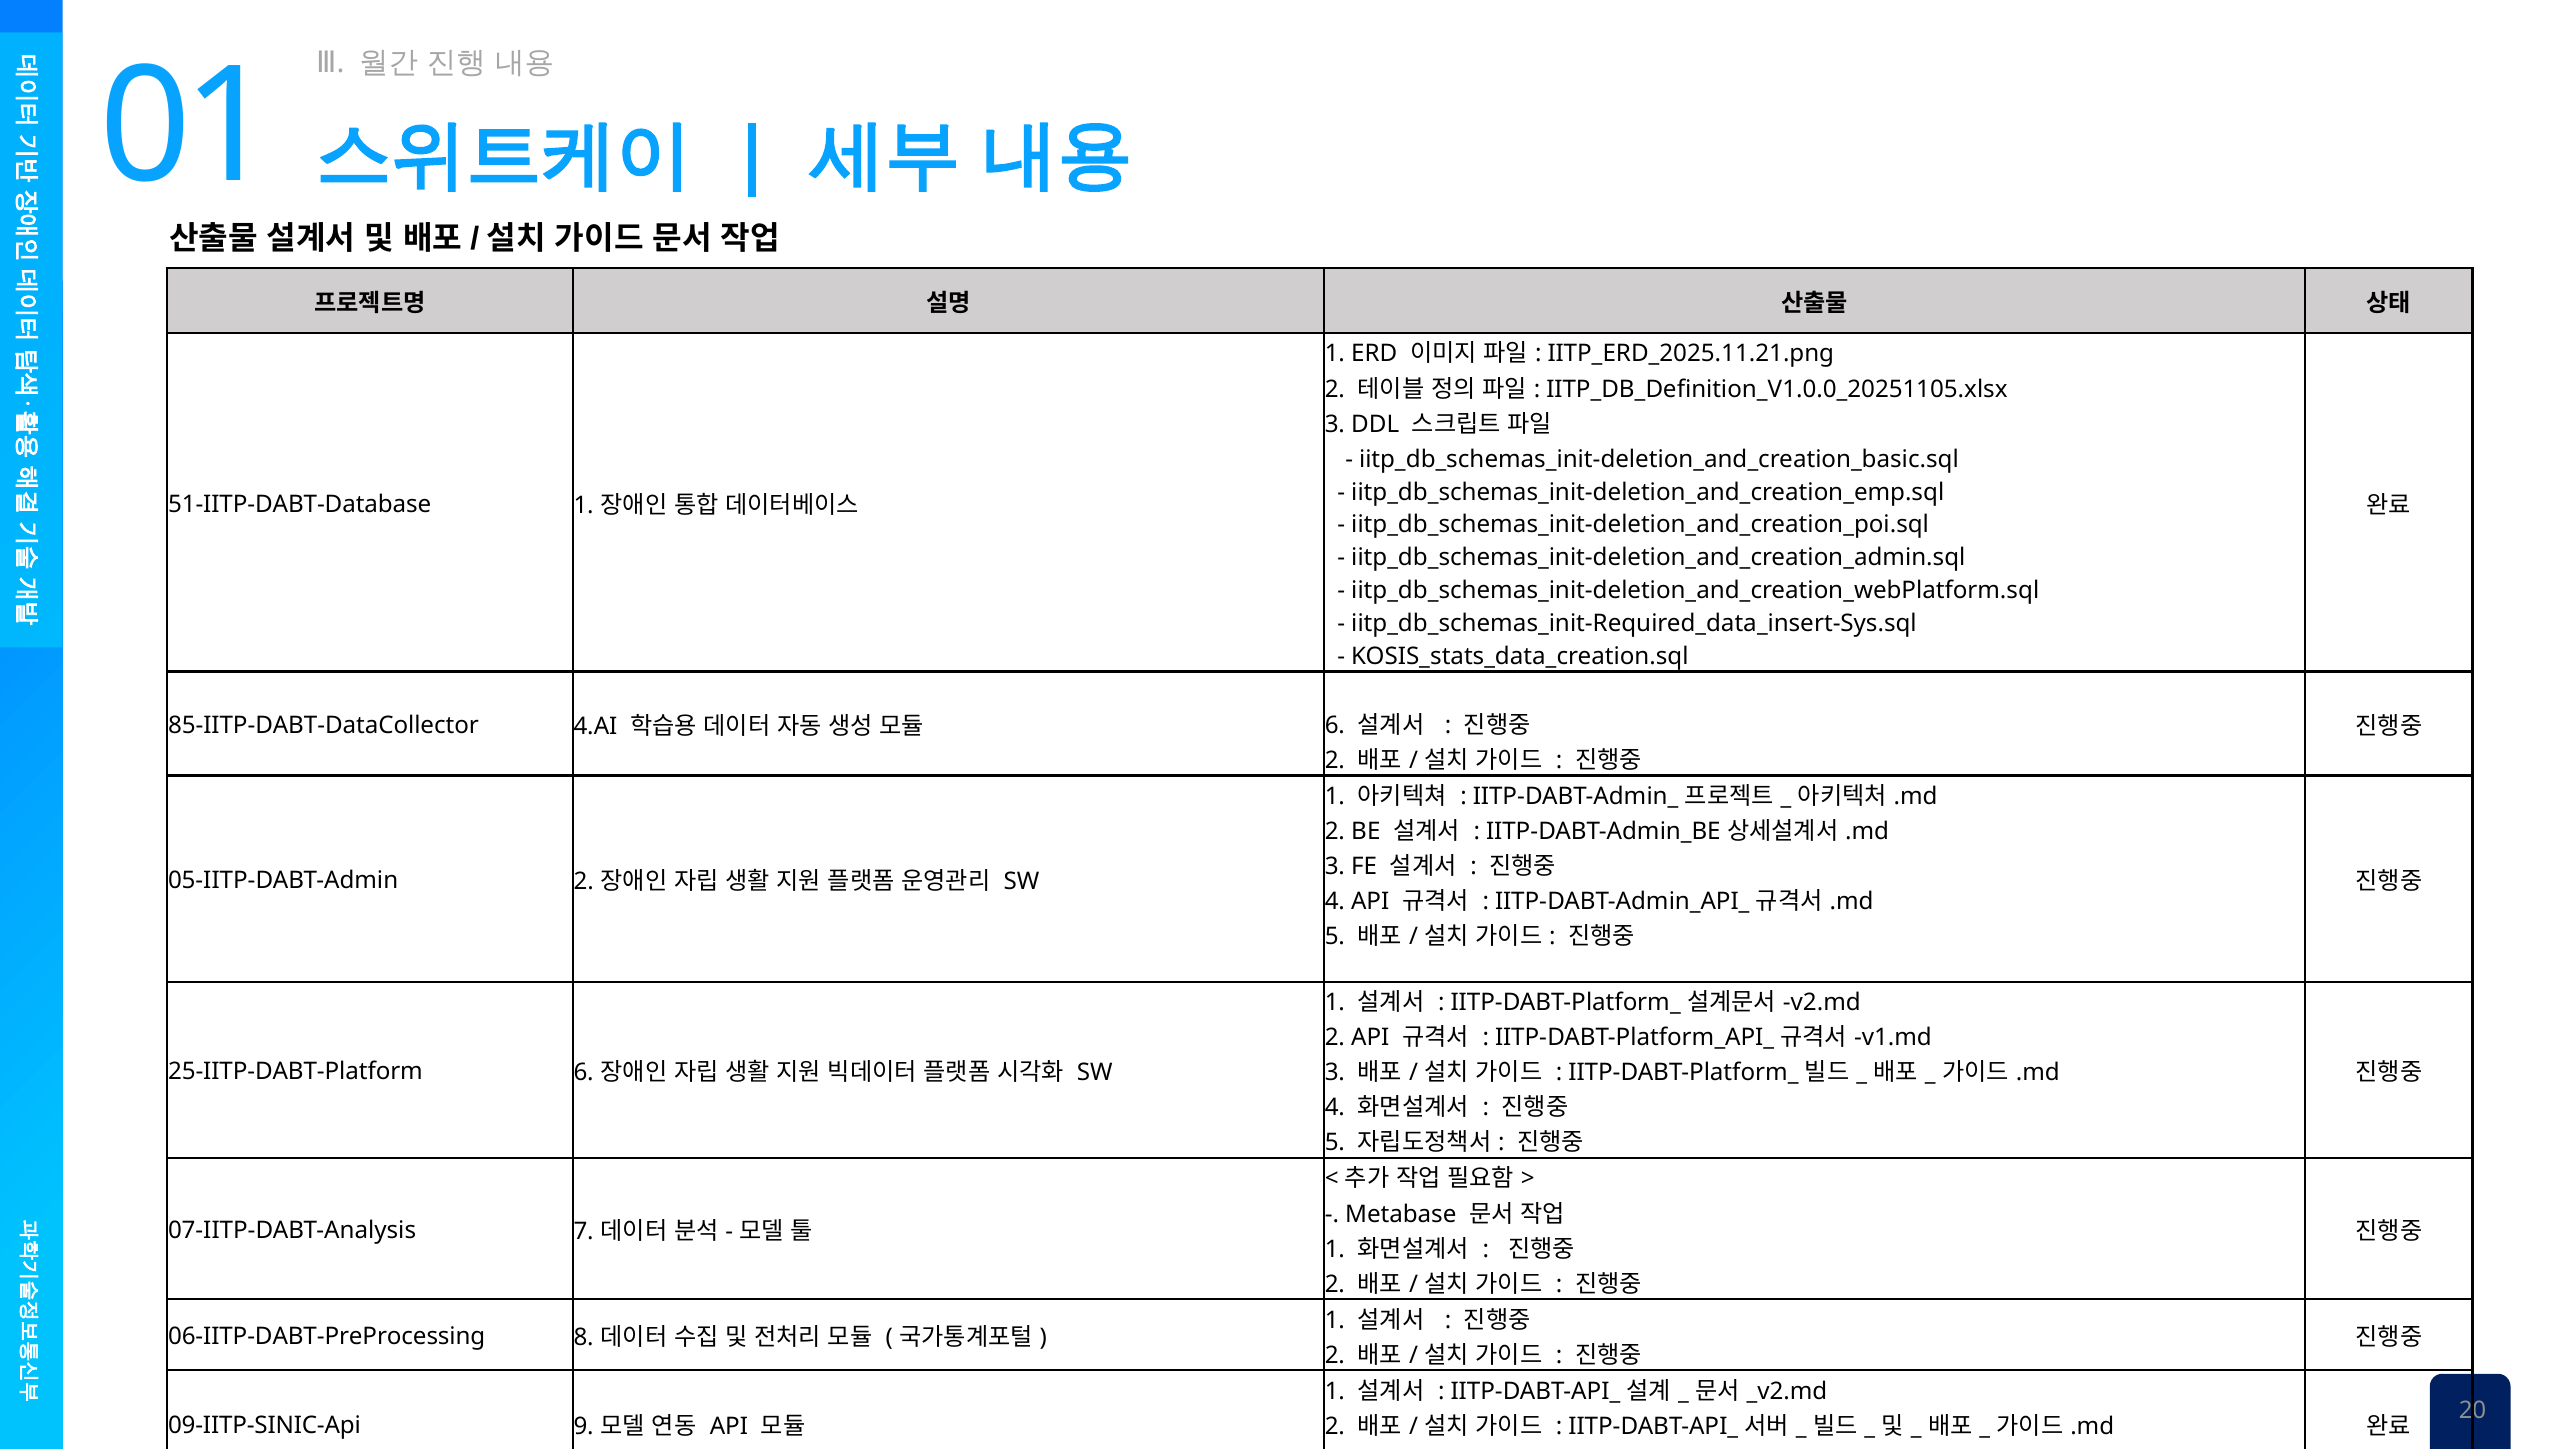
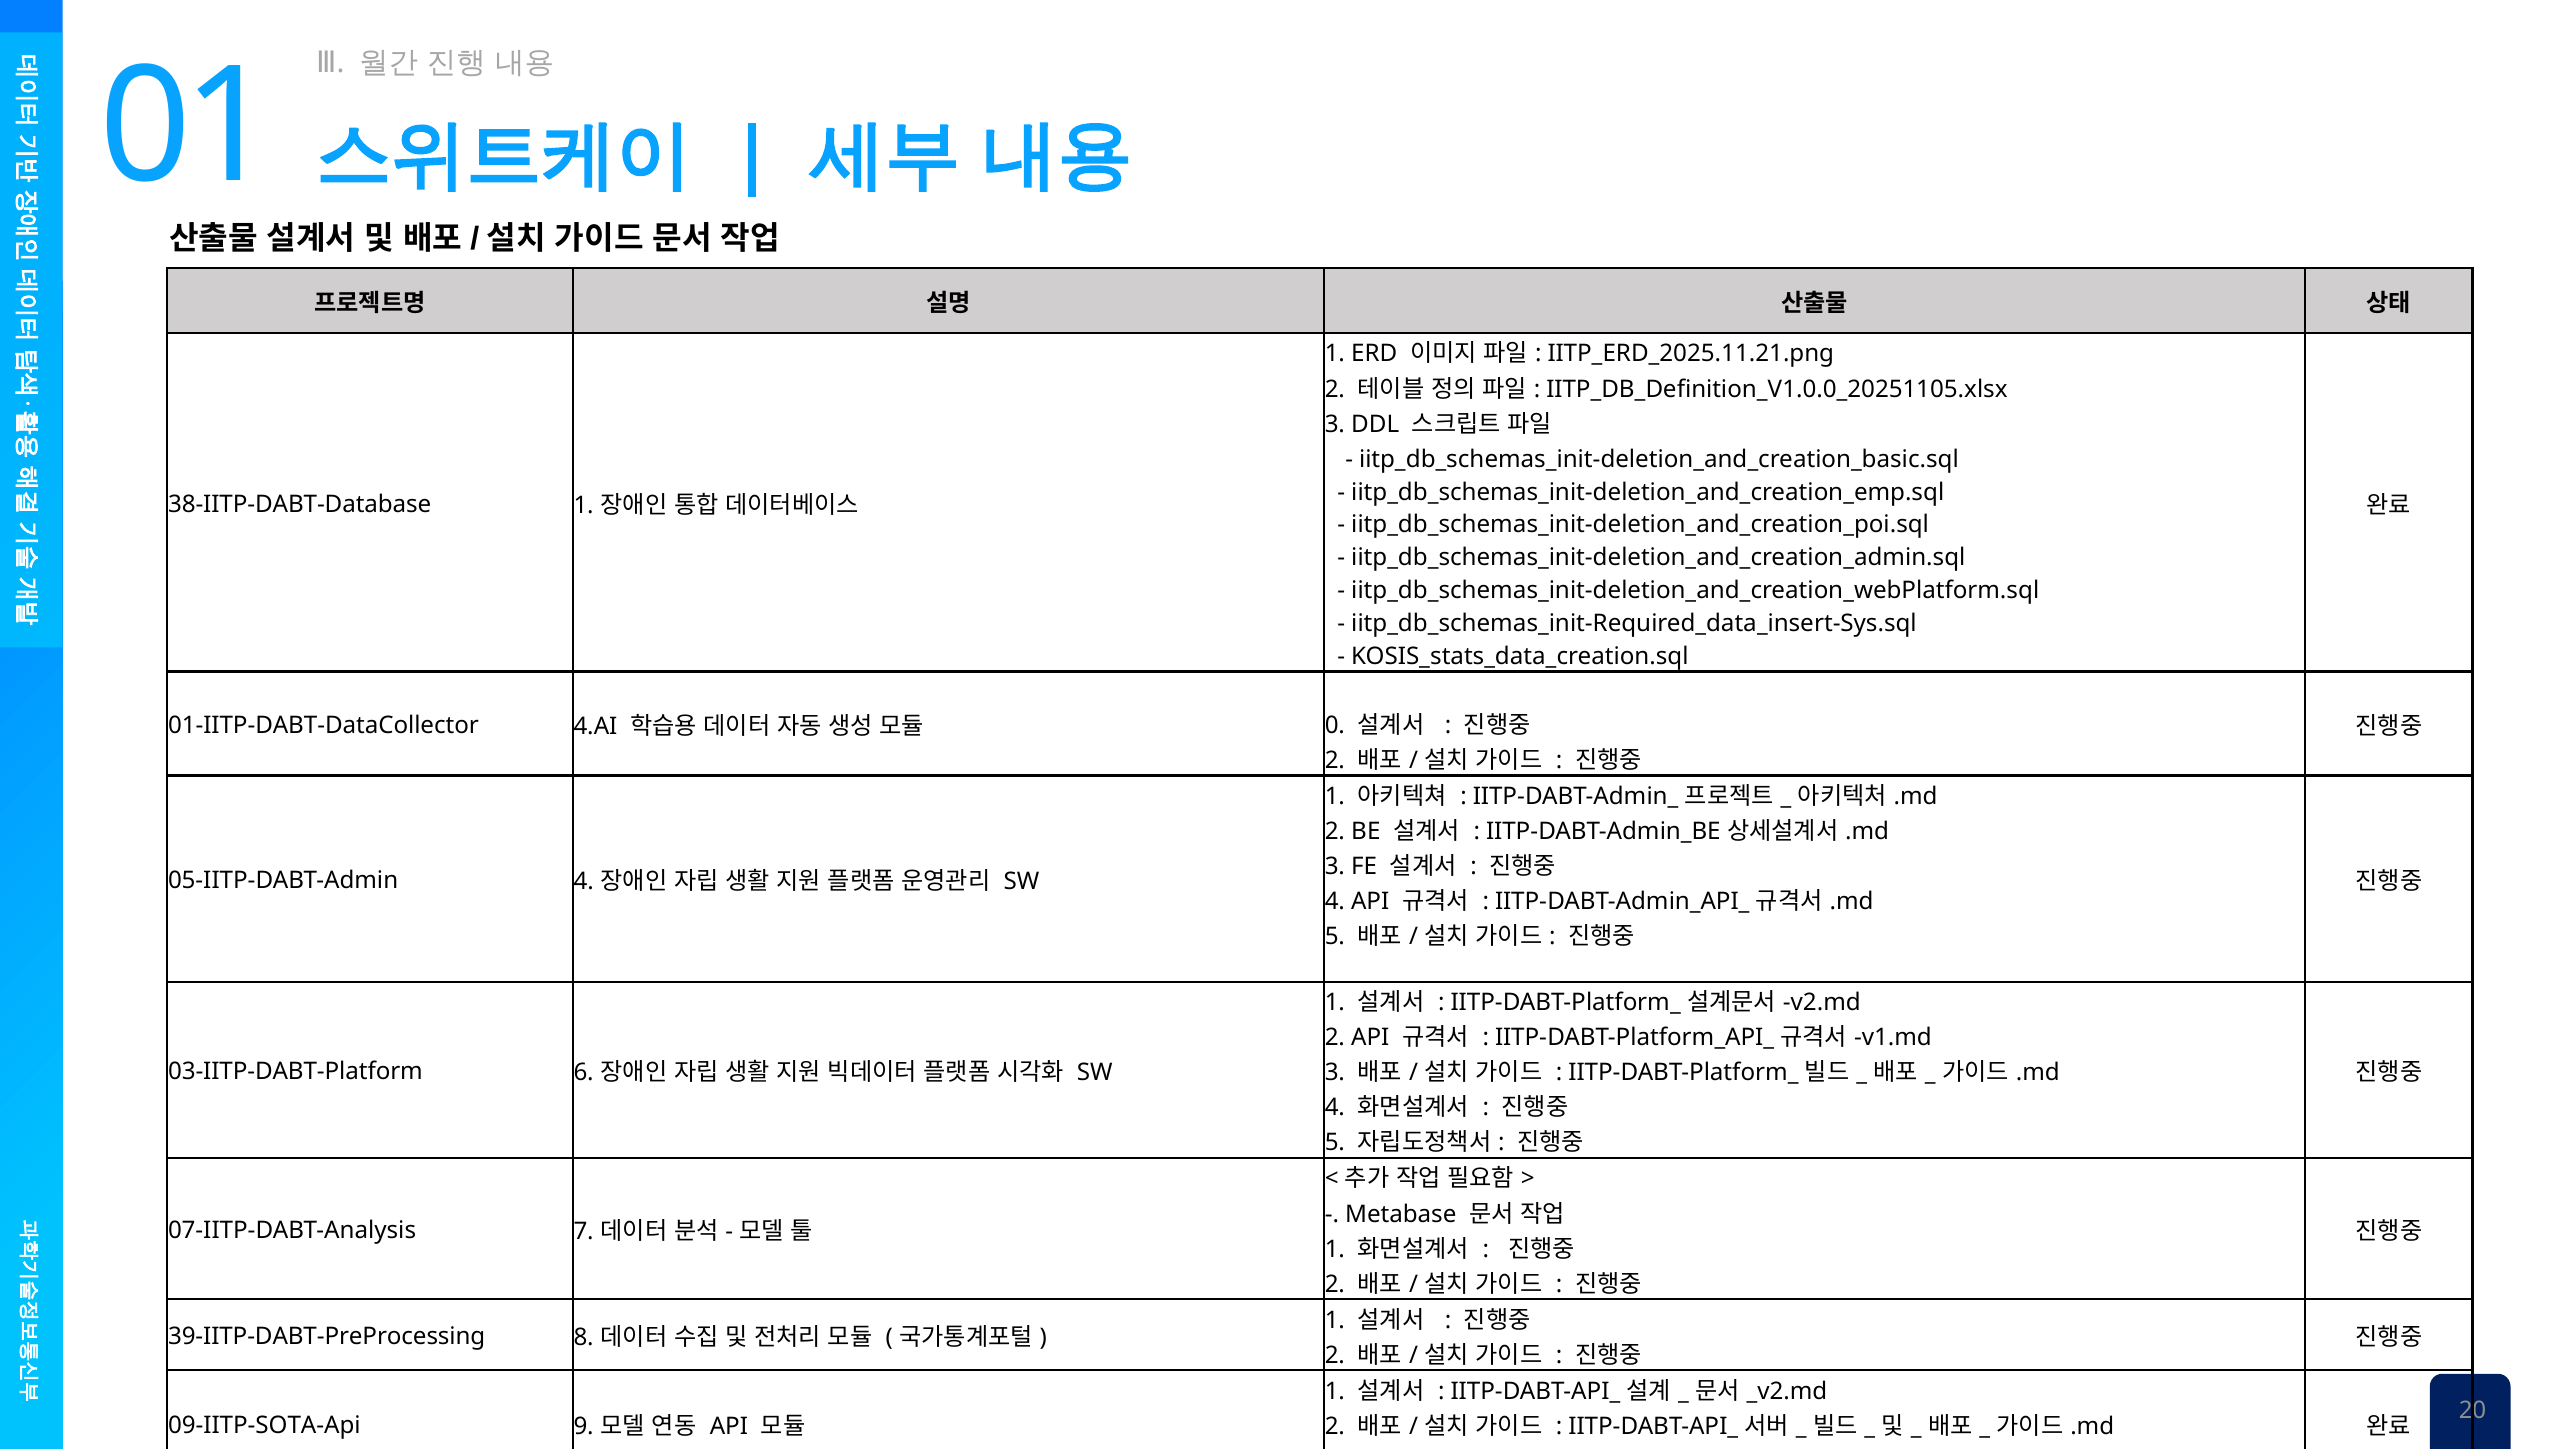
51-IITP-DABT-Database: 51-IITP-DABT-Database -> 38-IITP-DABT-Database
85-IITP-DABT-DataCollector: 85-IITP-DABT-DataCollector -> 01-IITP-DABT-DataCollector
6 at (1335, 725): 6 -> 0
05-IITP-DABT-Admin 2: 2 -> 4
25-IITP-DABT-Platform: 25-IITP-DABT-Platform -> 03-IITP-DABT-Platform
06-IITP-DABT-PreProcessing: 06-IITP-DABT-PreProcessing -> 39-IITP-DABT-PreProcessing
09-IITP-SINIC-Api: 09-IITP-SINIC-Api -> 09-IITP-SOTA-Api
